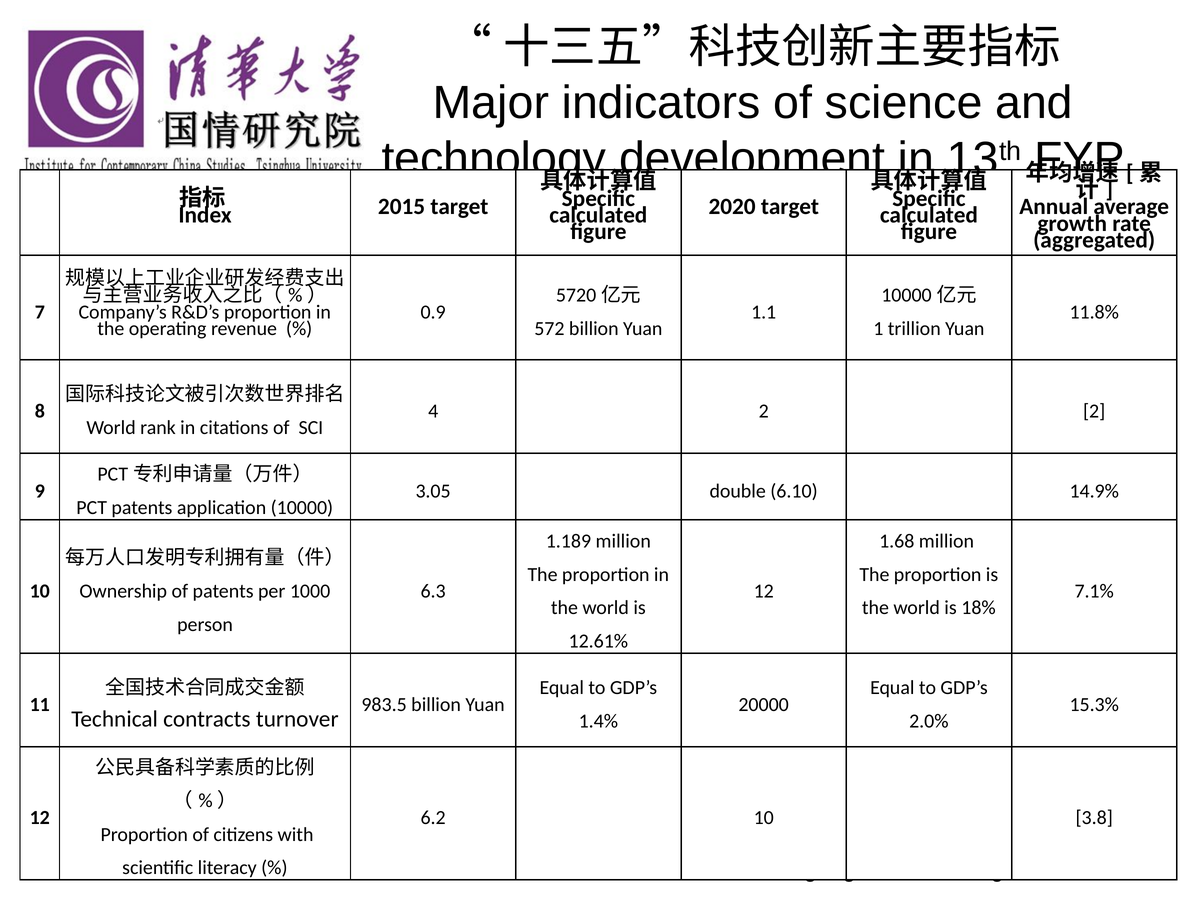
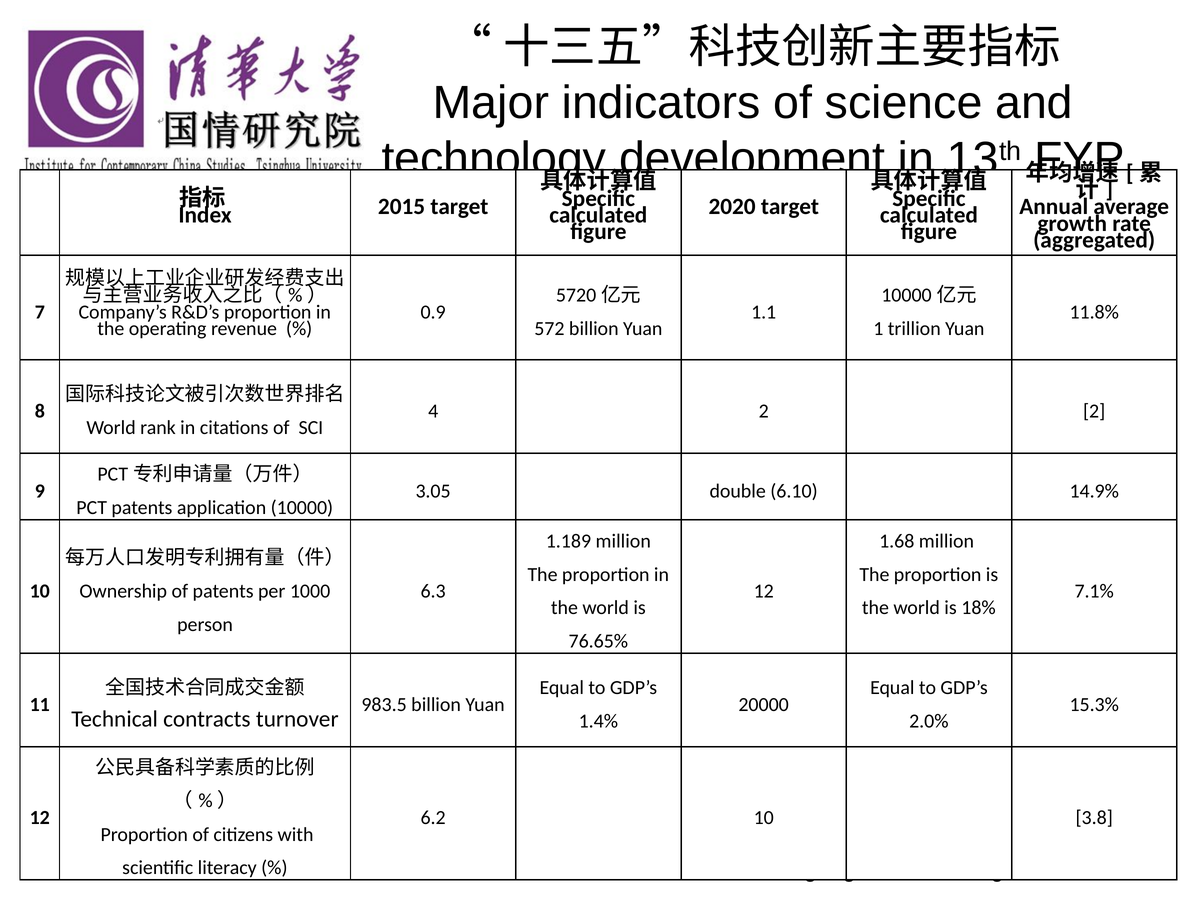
12.61%: 12.61% -> 76.65%
